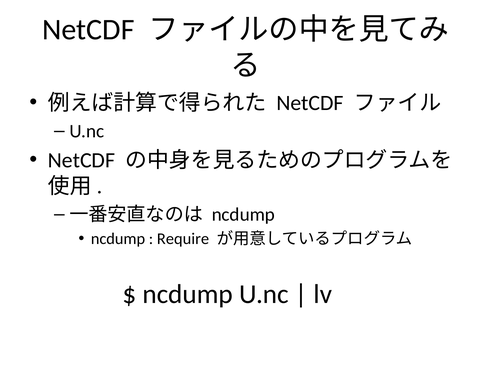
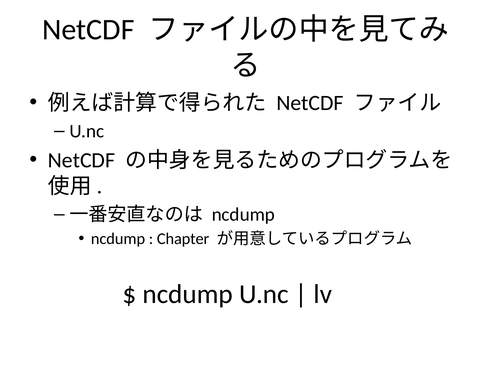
Require: Require -> Chapter
